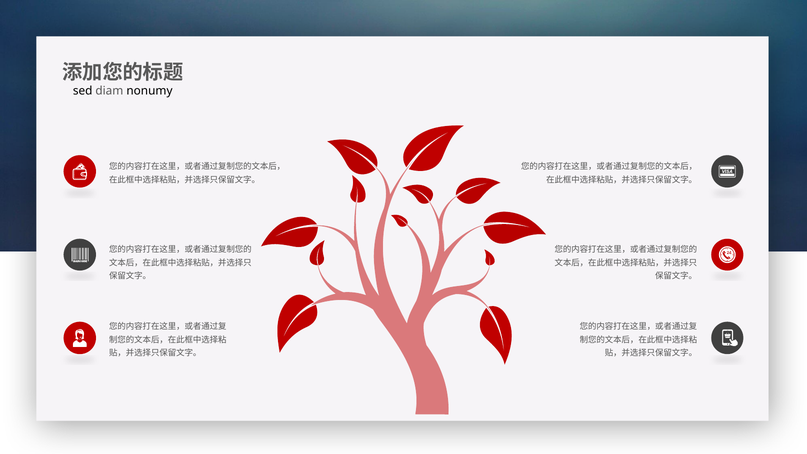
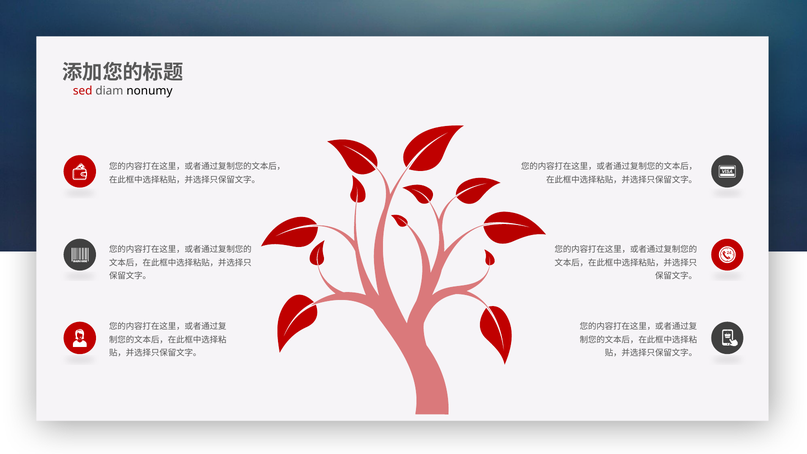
sed colour: black -> red
